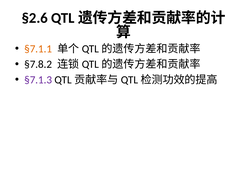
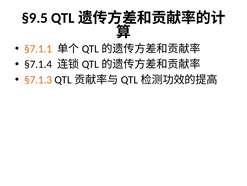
§2.6: §2.6 -> §9.5
§7.8.2: §7.8.2 -> §7.1.4
§7.1.3 colour: purple -> orange
